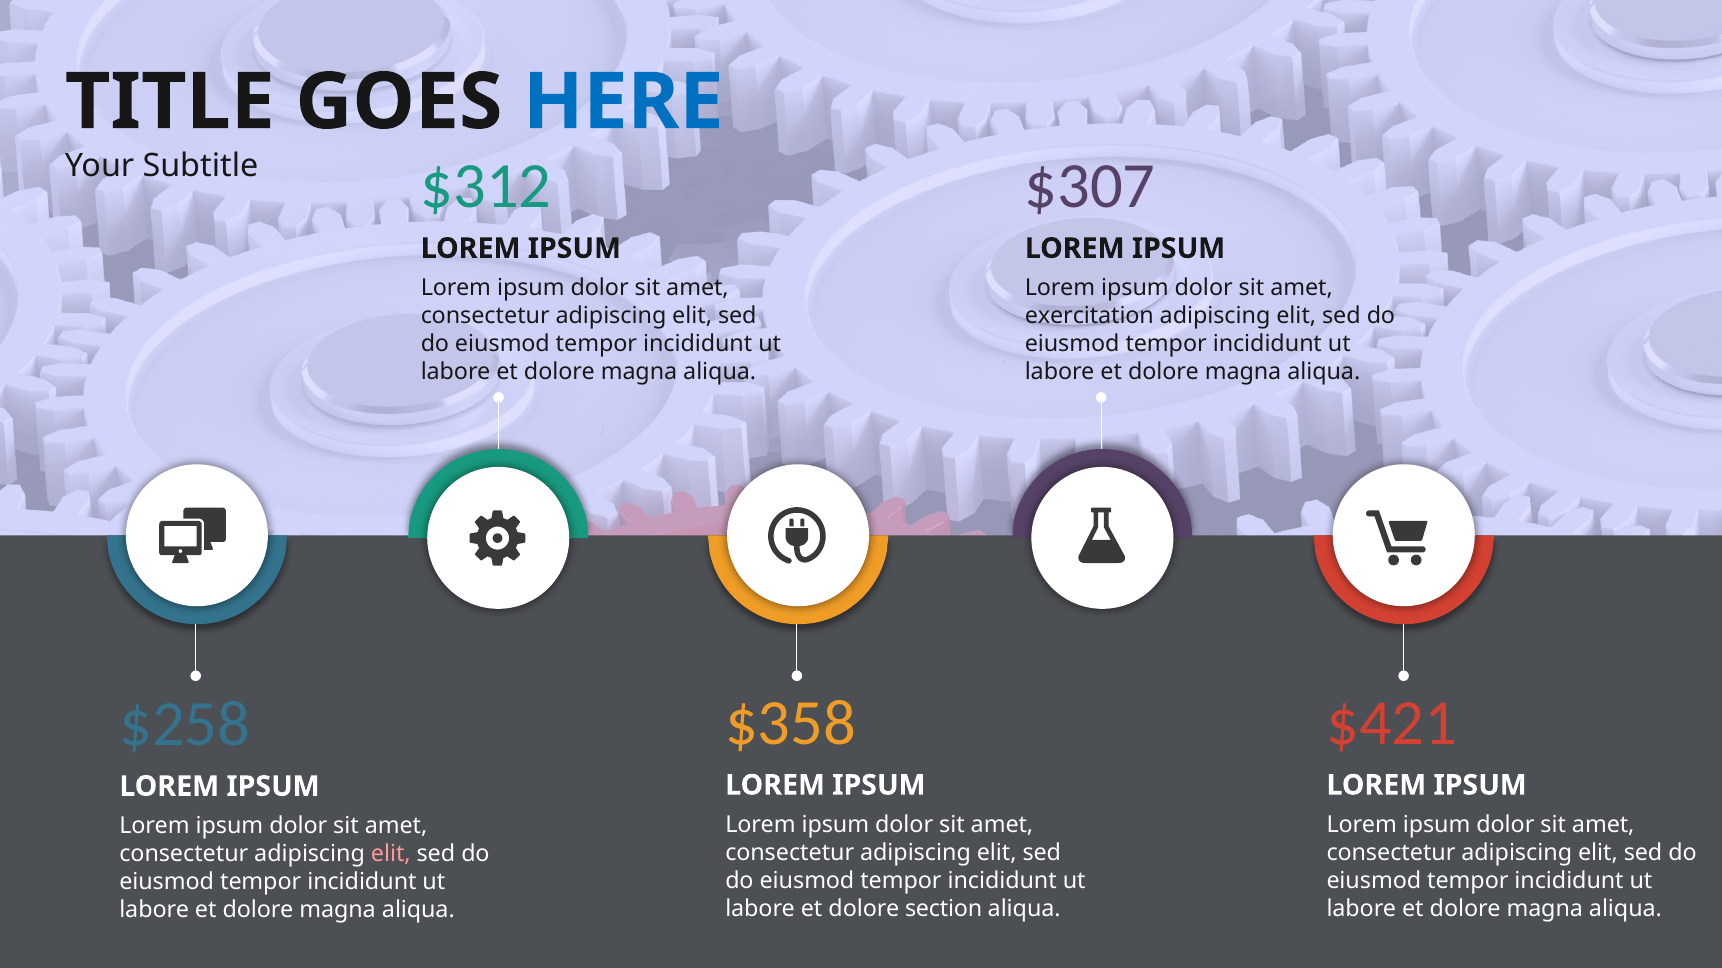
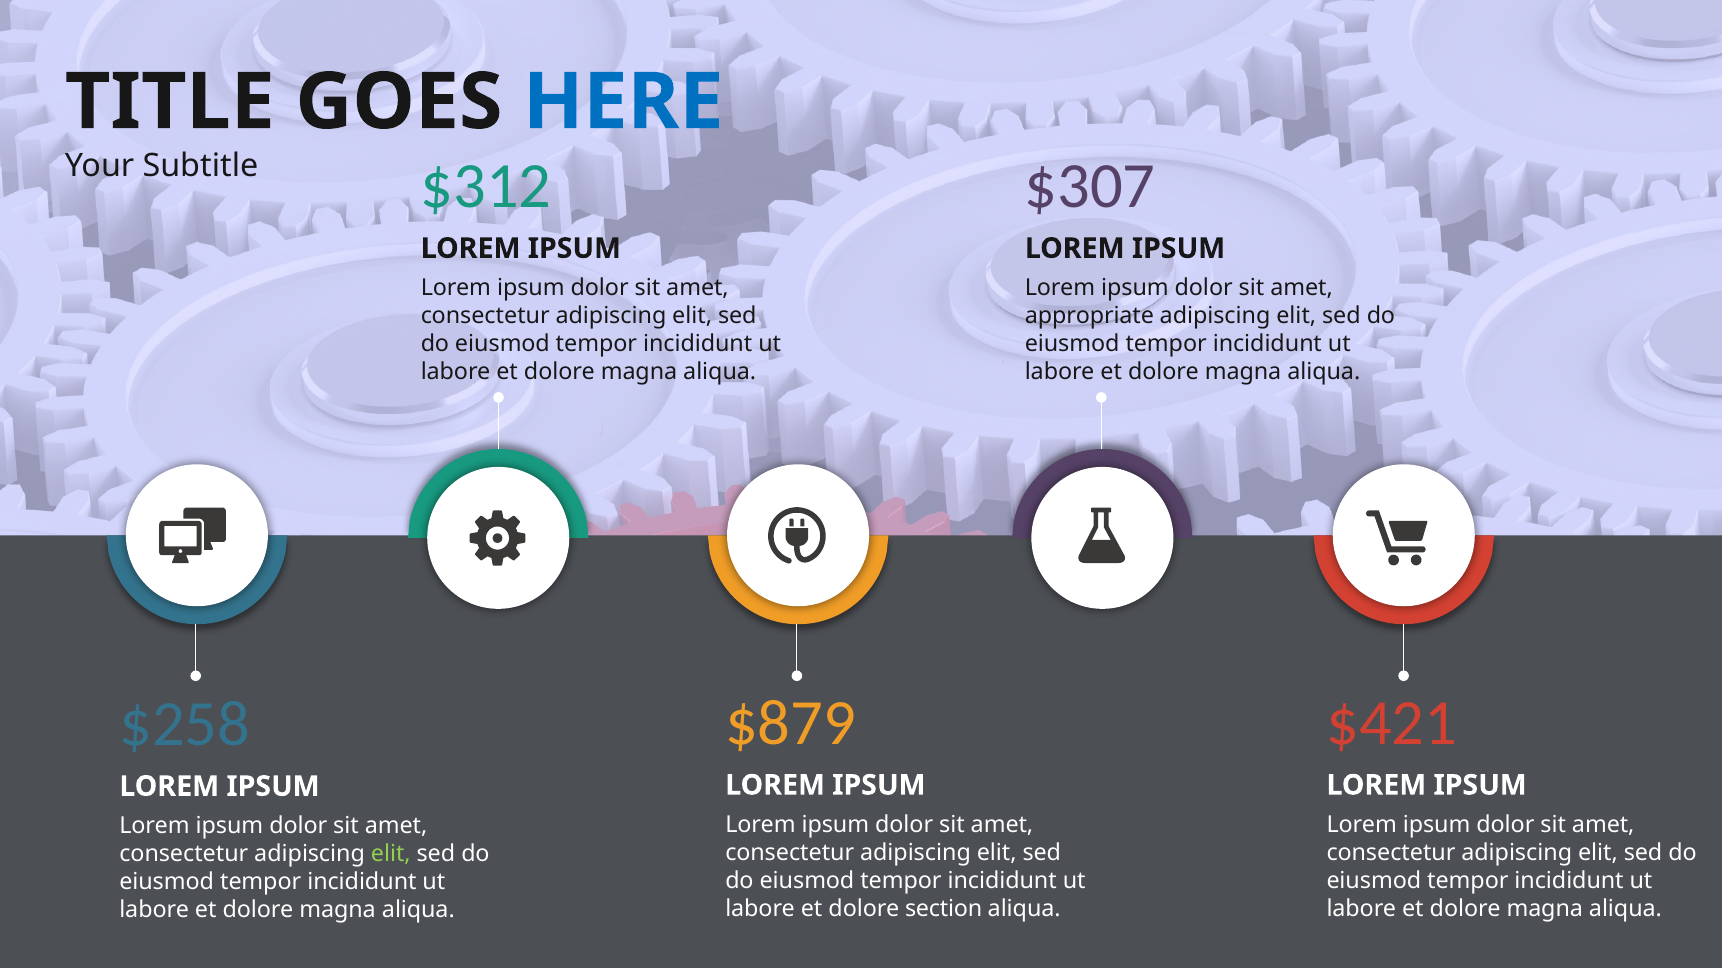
exercitation: exercitation -> appropriate
$358: $358 -> $879
elit at (391, 854) colour: pink -> light green
